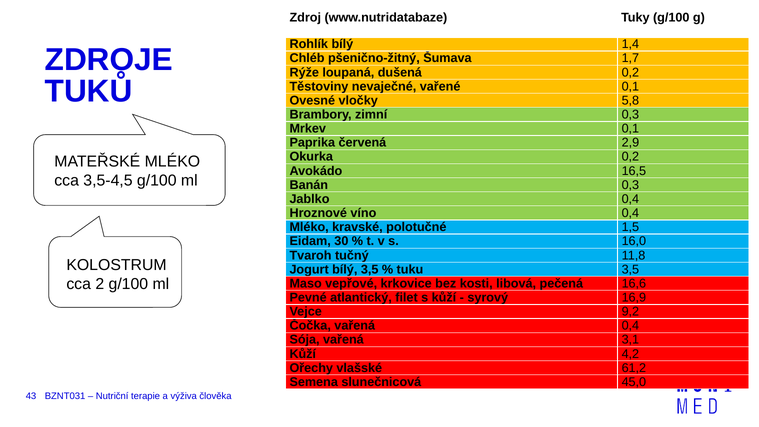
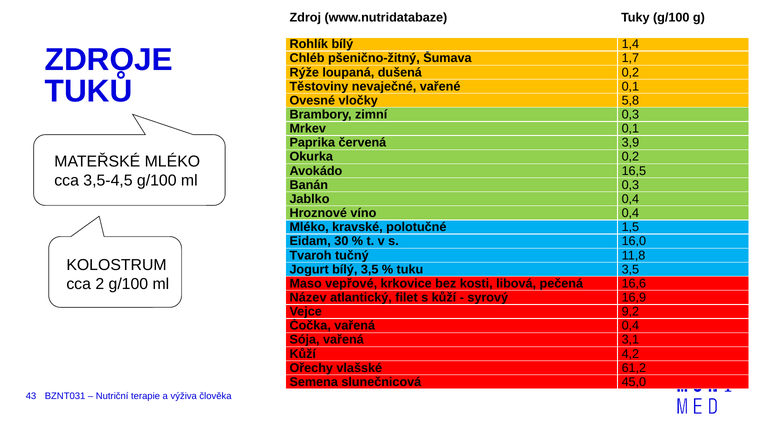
2,9: 2,9 -> 3,9
Pevné: Pevné -> Název
